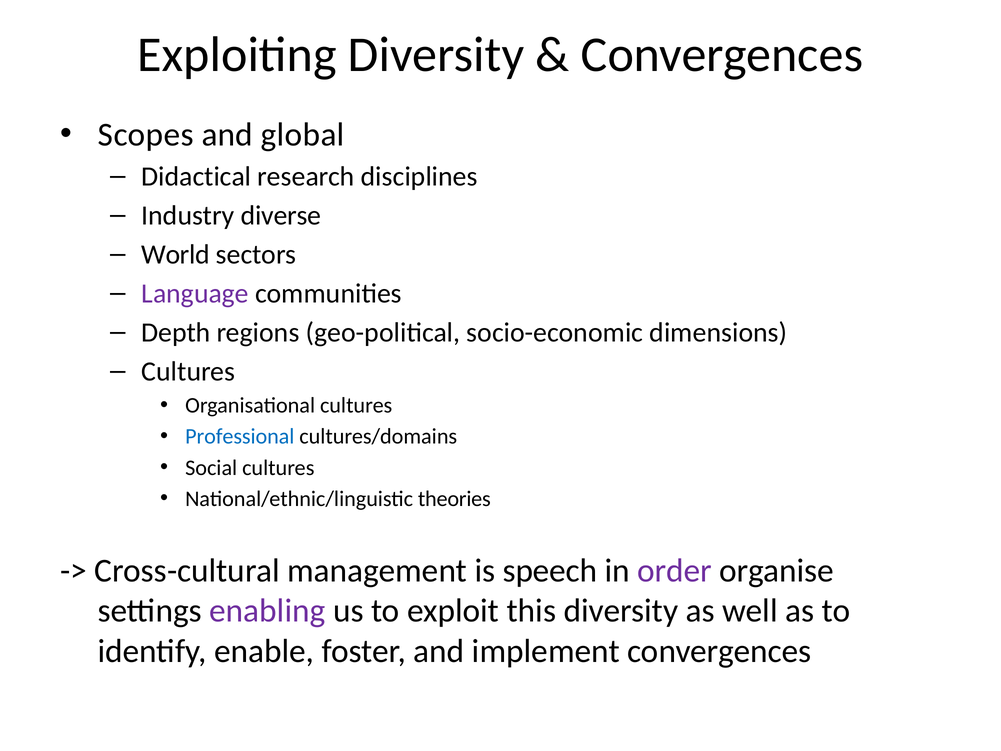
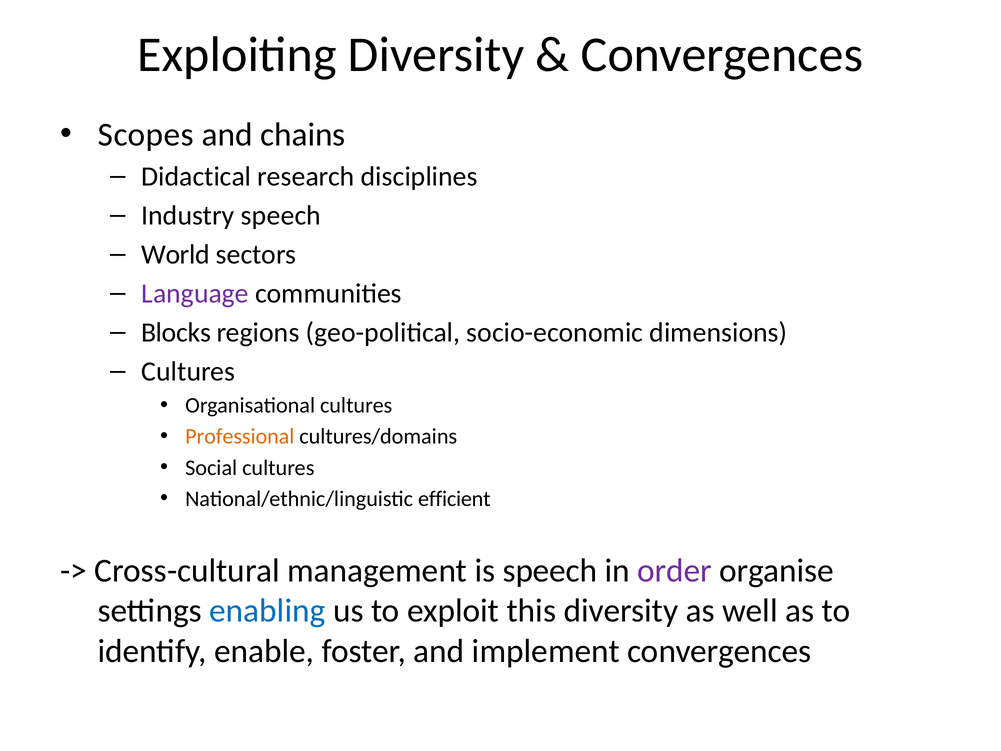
global: global -> chains
Industry diverse: diverse -> speech
Depth: Depth -> Blocks
Professional colour: blue -> orange
theories: theories -> efficient
enabling colour: purple -> blue
